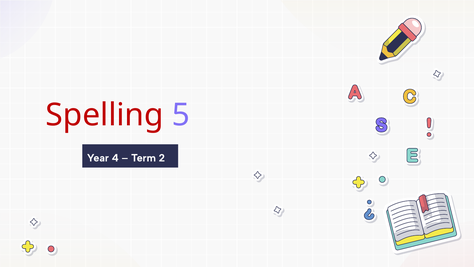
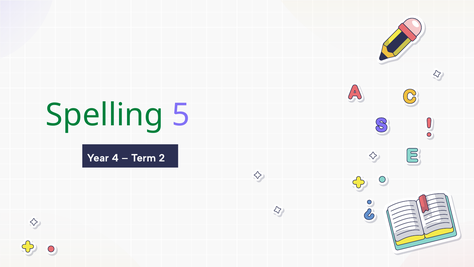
Spelling colour: red -> green
